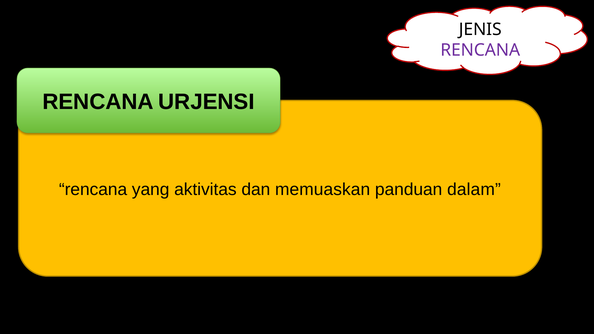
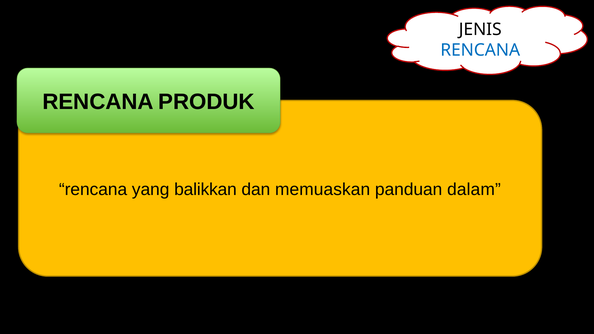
RENCANA at (480, 50) colour: purple -> blue
URJENSI: URJENSI -> PRODUK
aktivitas: aktivitas -> balikkan
